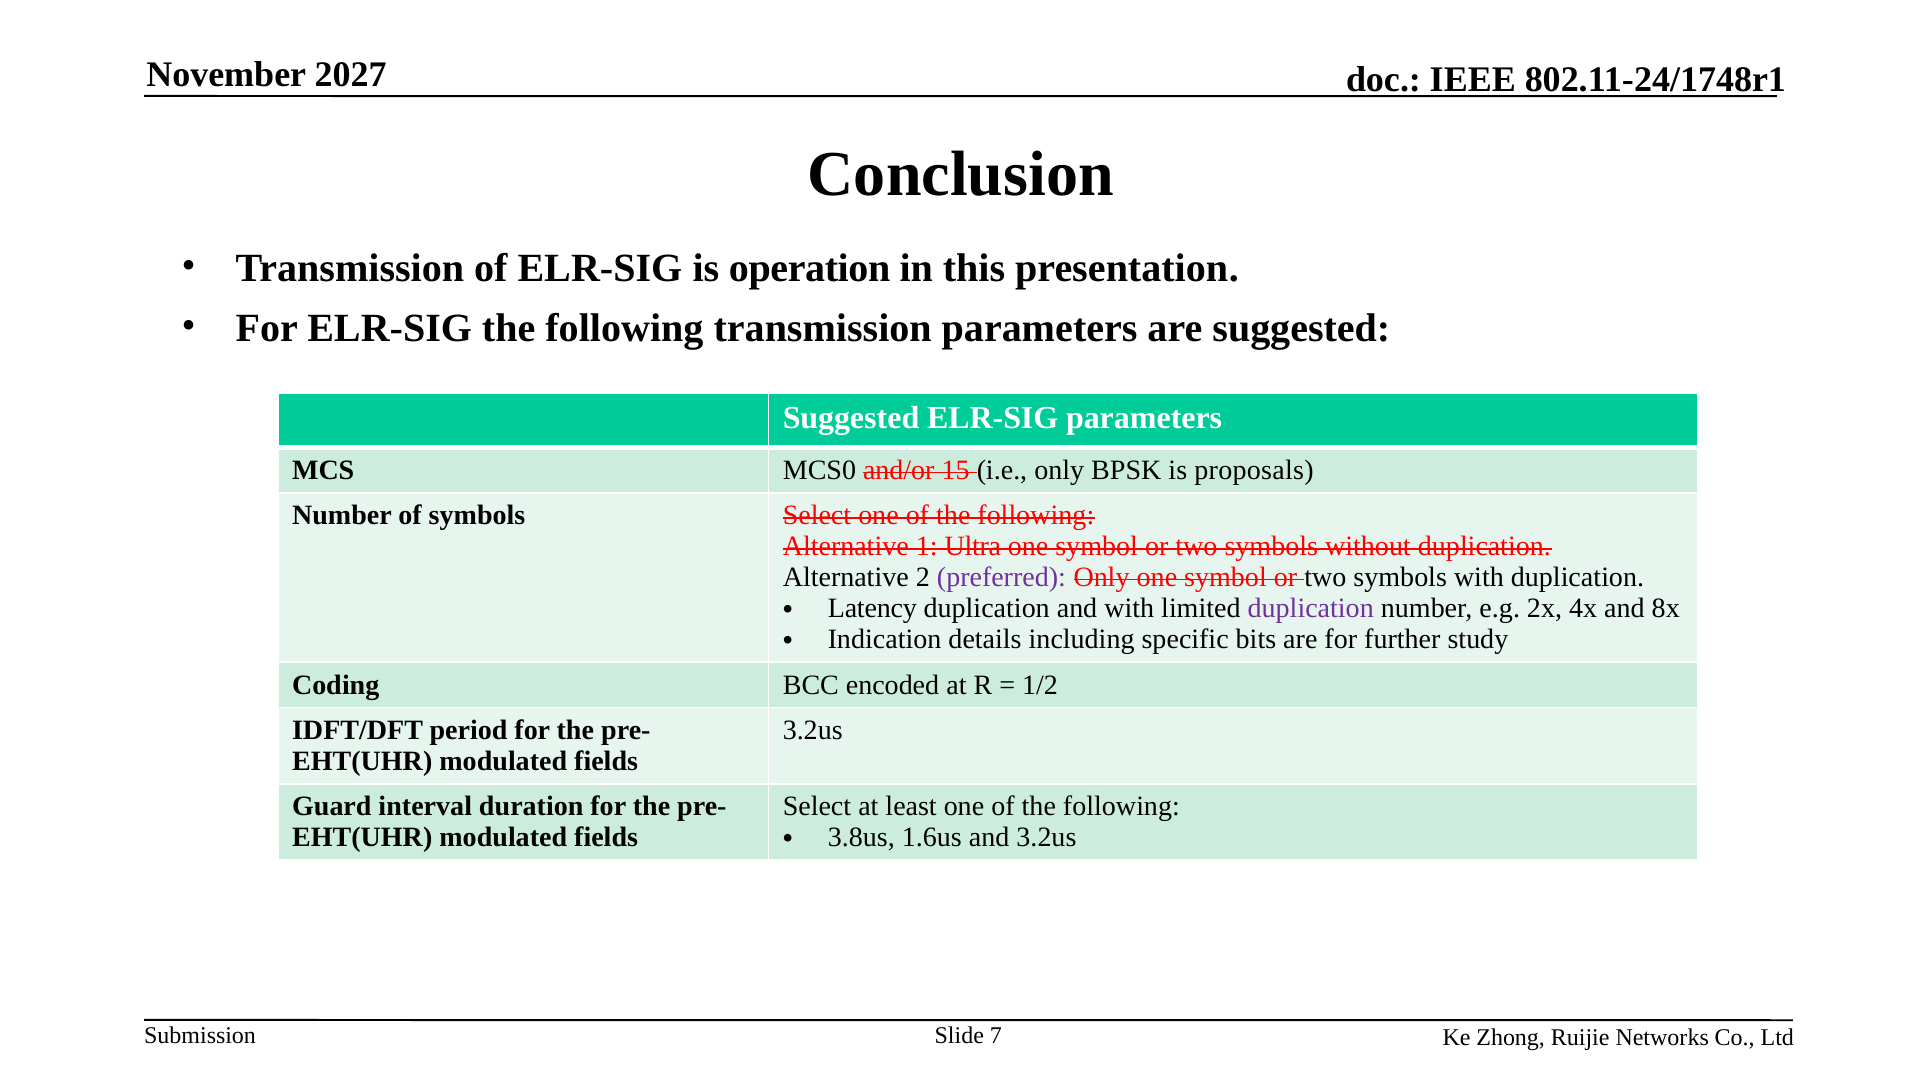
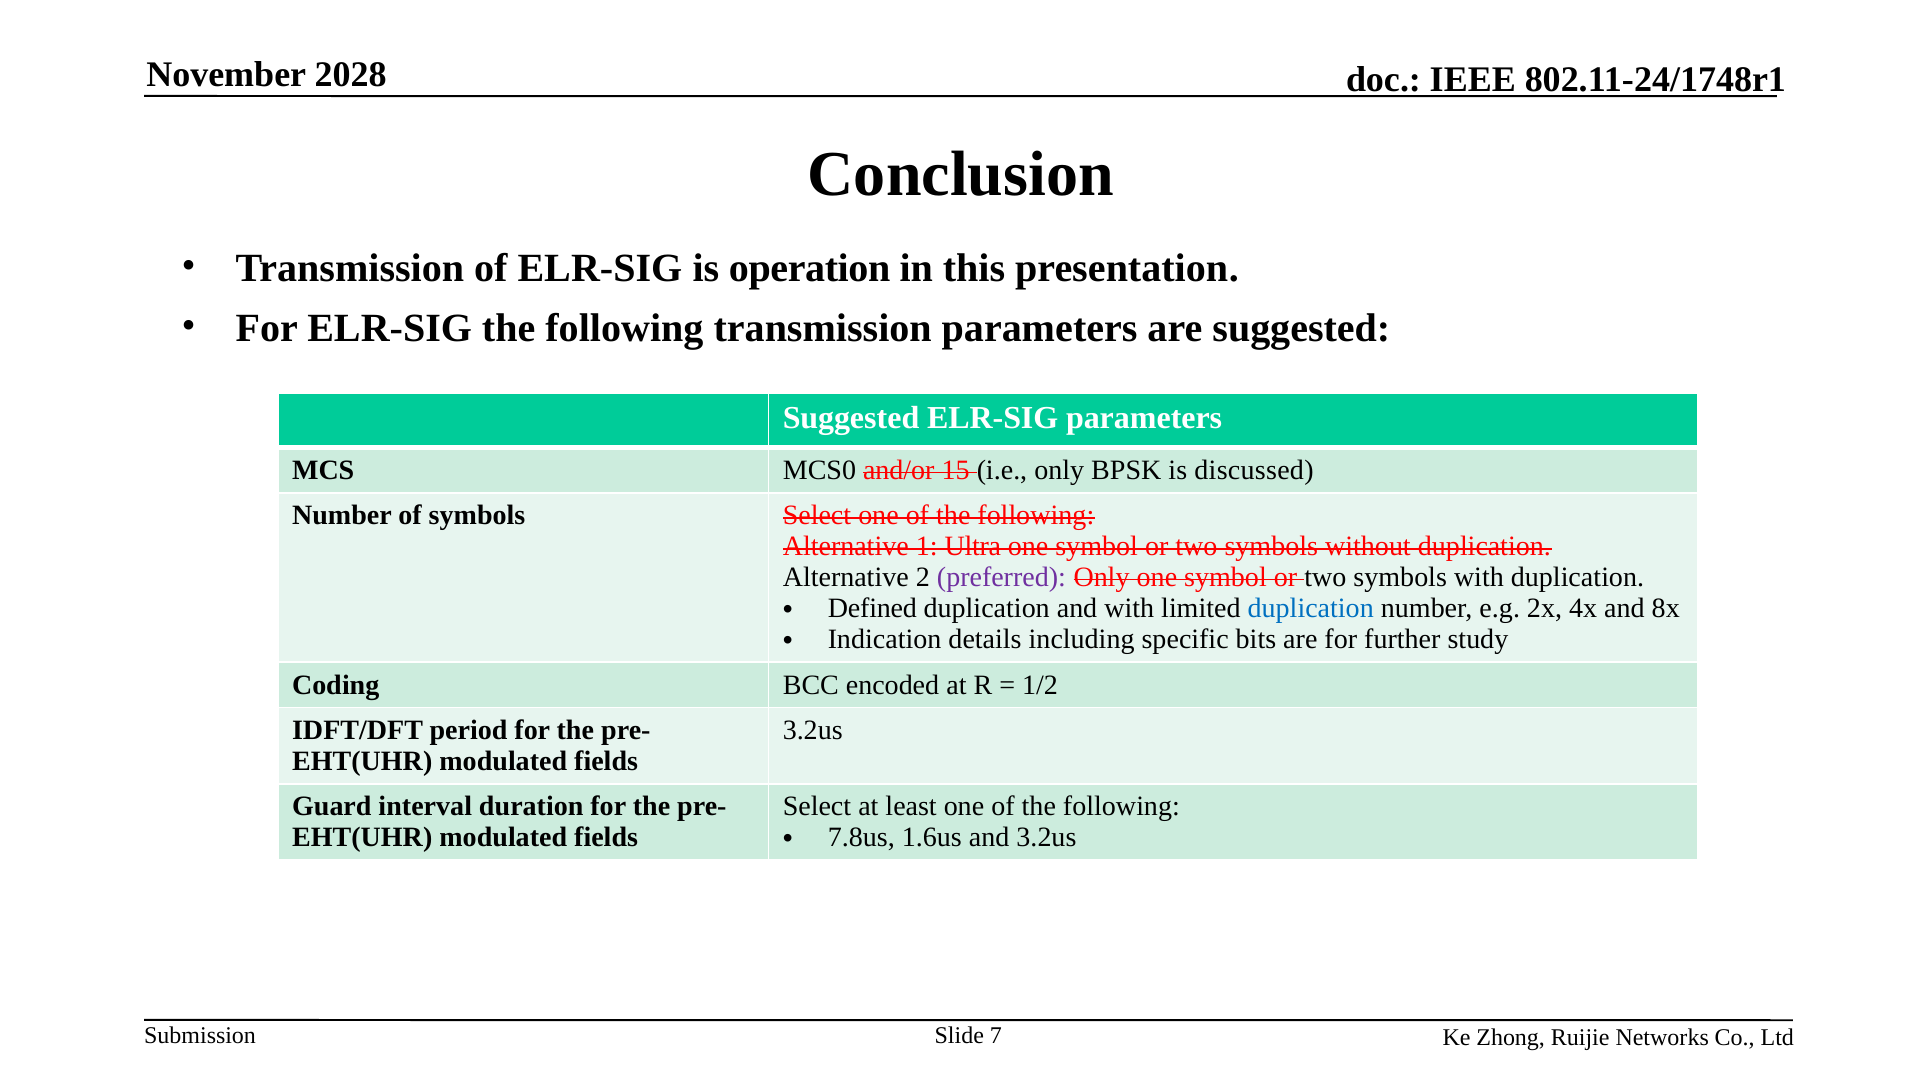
2027: 2027 -> 2028
proposals: proposals -> discussed
Latency: Latency -> Defined
duplication at (1311, 609) colour: purple -> blue
3.8us: 3.8us -> 7.8us
